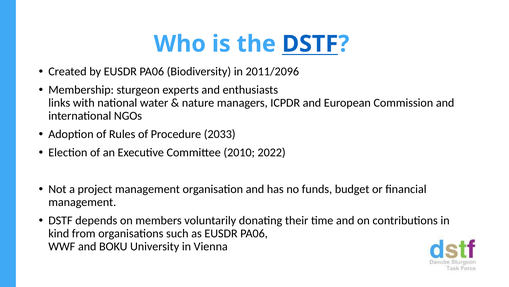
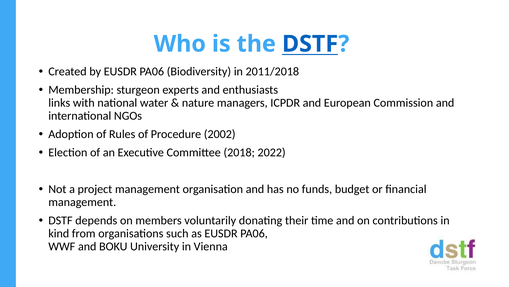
2011/2096: 2011/2096 -> 2011/2018
2033: 2033 -> 2002
2010: 2010 -> 2018
